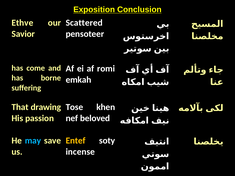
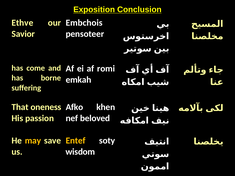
Scattered: Scattered -> Embchois
drawing: drawing -> oneness
Tose: Tose -> Afko
may colour: light blue -> yellow
incense: incense -> wisdom
